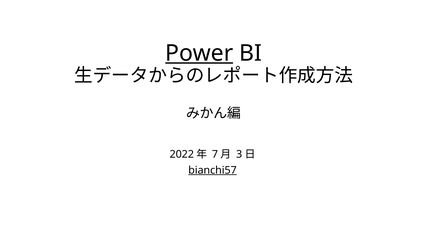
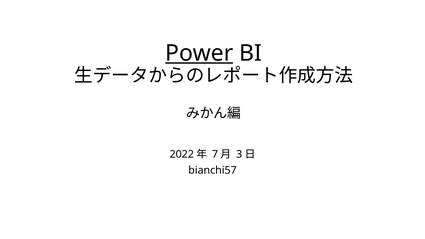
bianchi57 underline: present -> none
